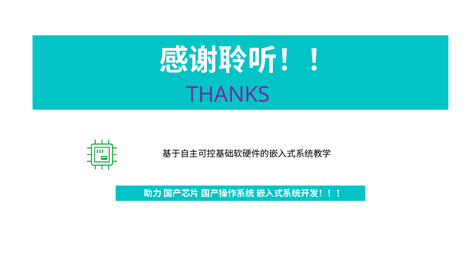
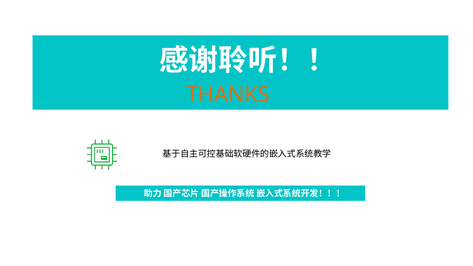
THANKS colour: purple -> orange
